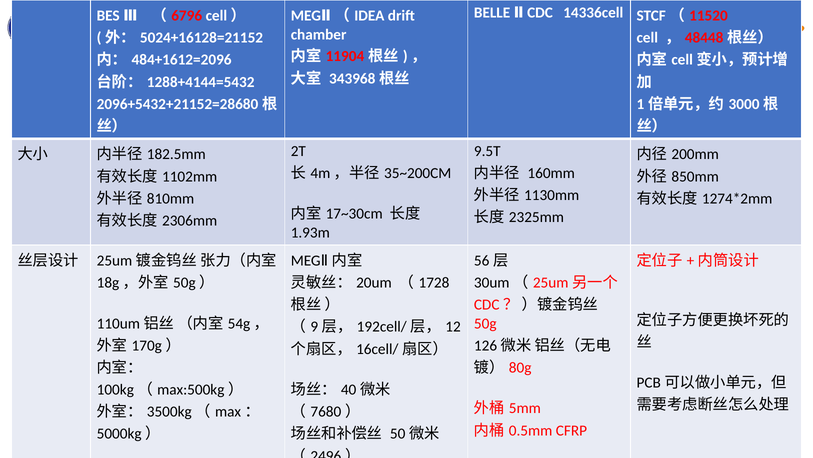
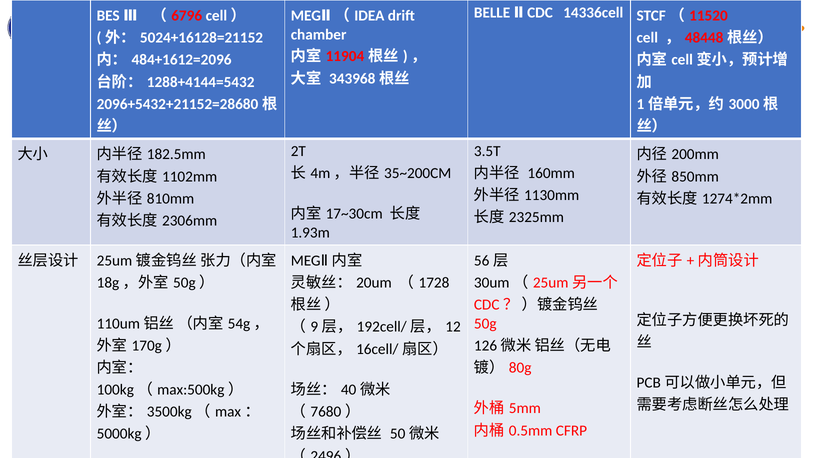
9.5T: 9.5T -> 3.5T
